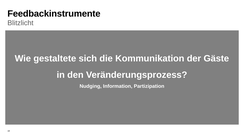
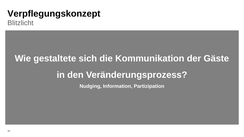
Feedbackinstrumente: Feedbackinstrumente -> Verpflegungskonzept
